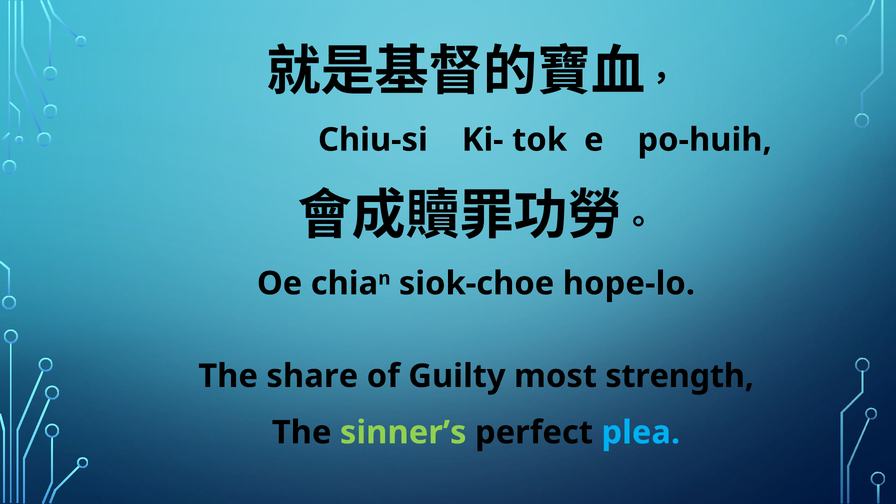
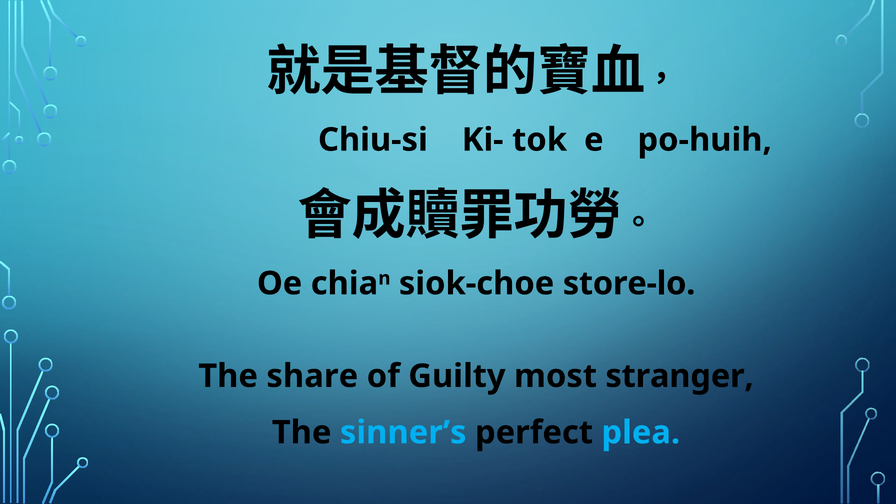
hope-lo: hope-lo -> store-lo
strength: strength -> stranger
sinner’s colour: light green -> light blue
